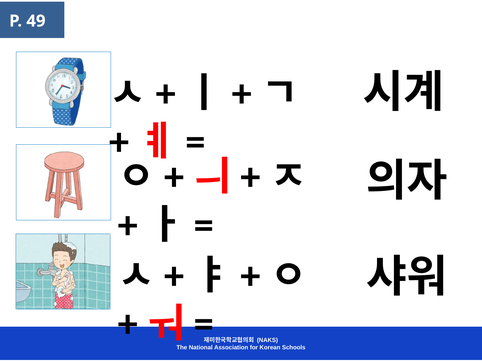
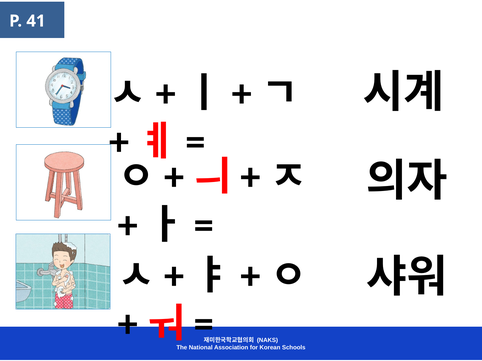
49: 49 -> 41
